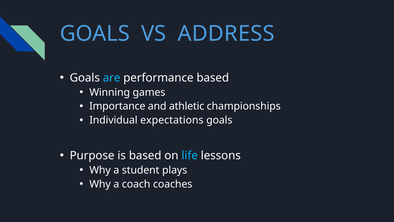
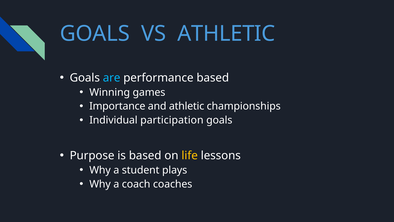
VS ADDRESS: ADDRESS -> ATHLETIC
expectations: expectations -> participation
life colour: light blue -> yellow
